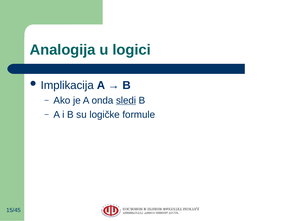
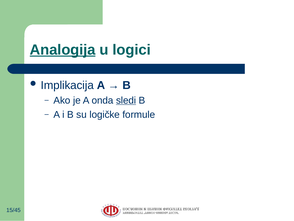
Analogija underline: none -> present
